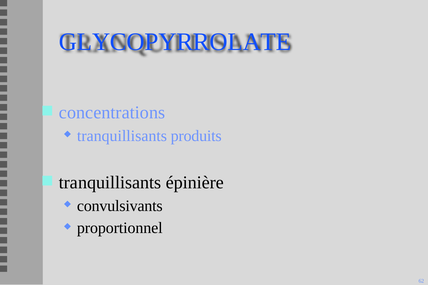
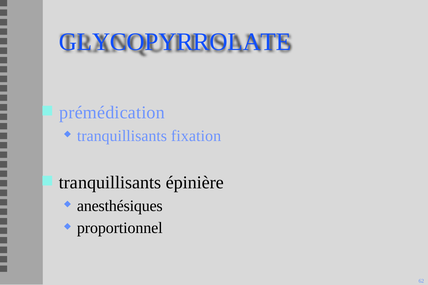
concentrations: concentrations -> prémédication
produits: produits -> fixation
convulsivants: convulsivants -> anesthésiques
